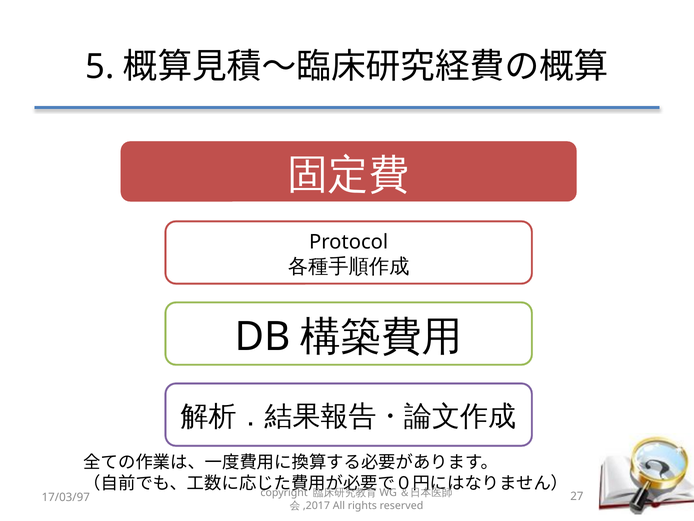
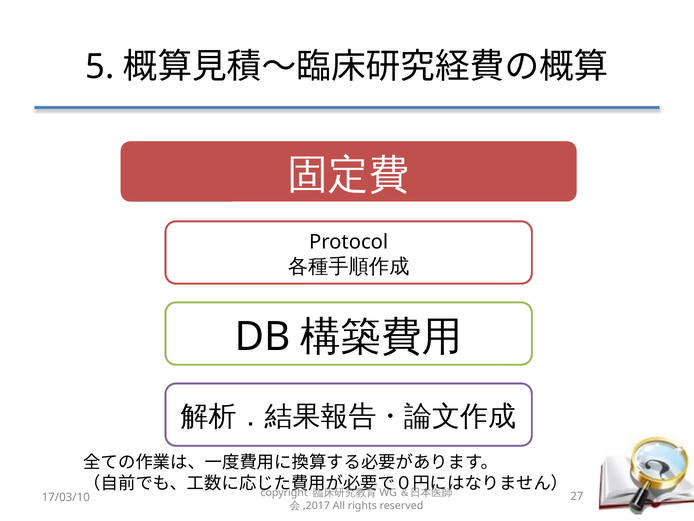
17/03/97: 17/03/97 -> 17/03/10
